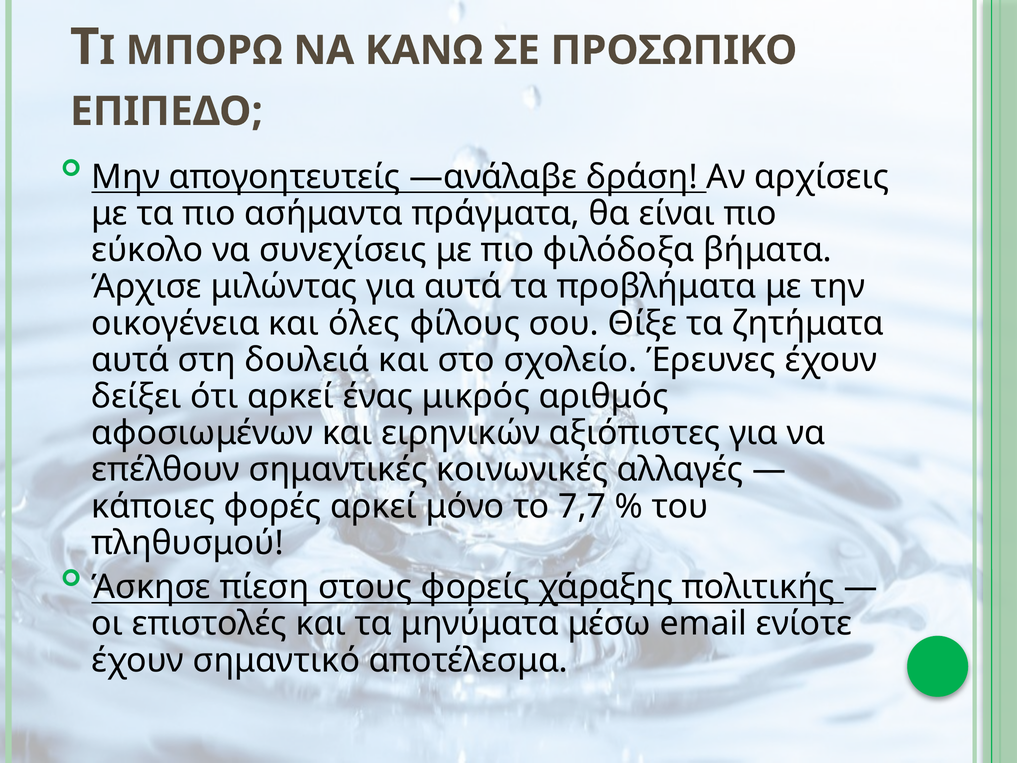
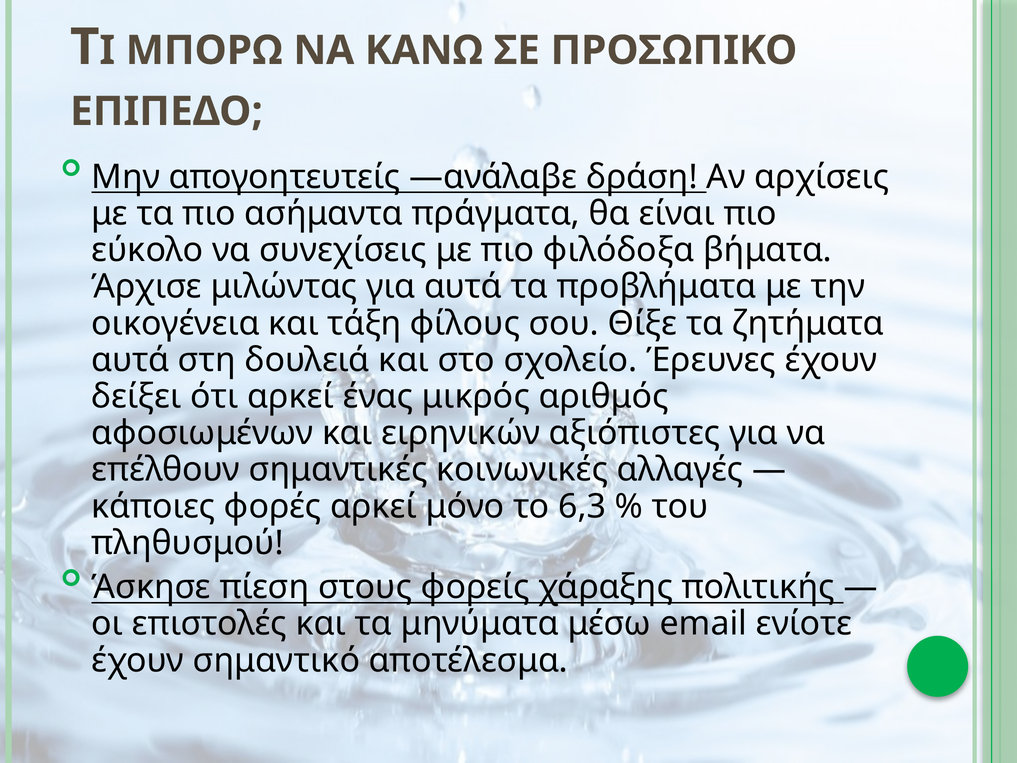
όλες: όλες -> τάξη
7,7: 7,7 -> 6,3
